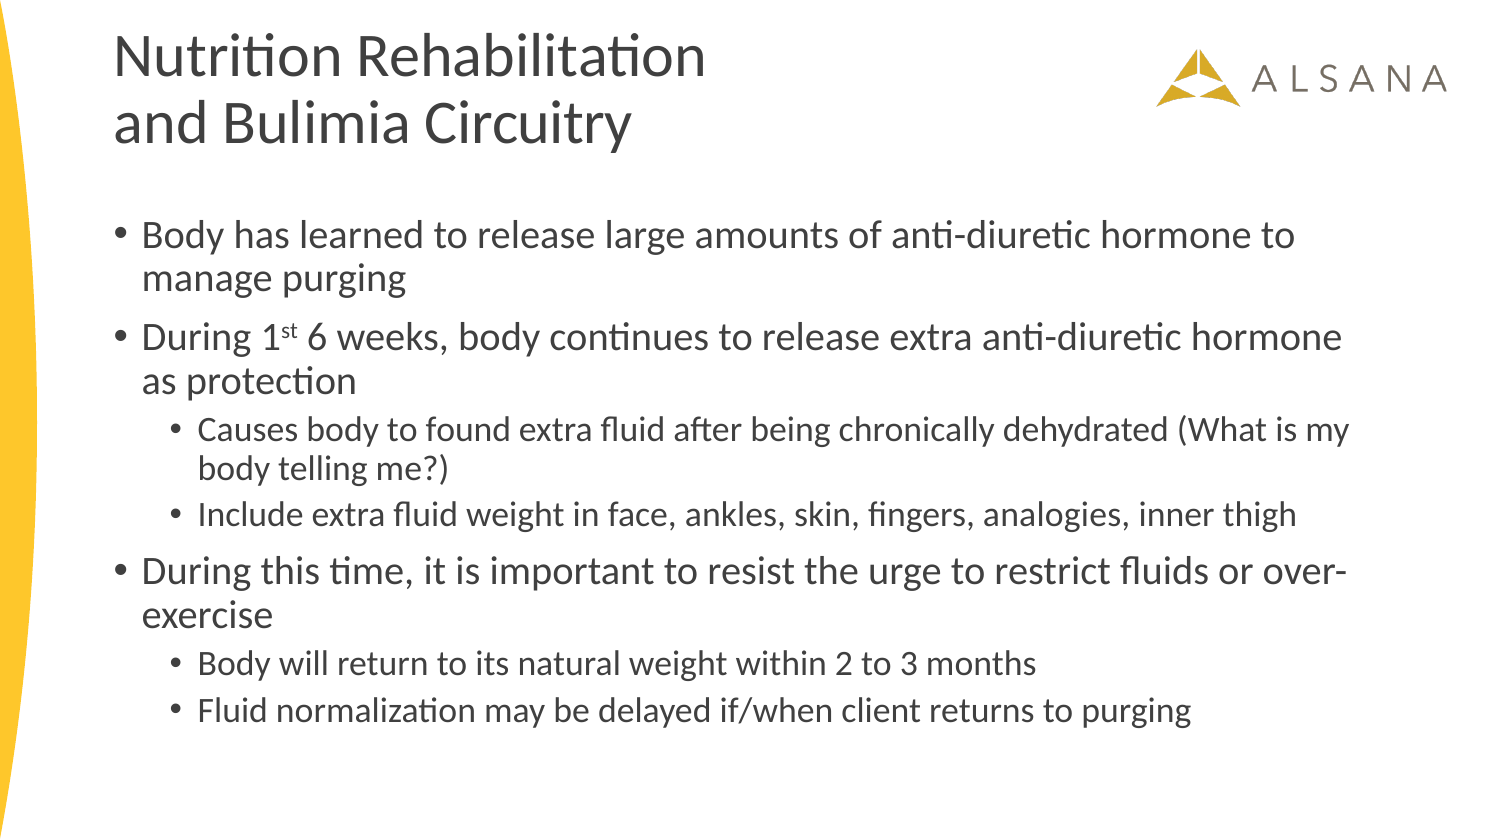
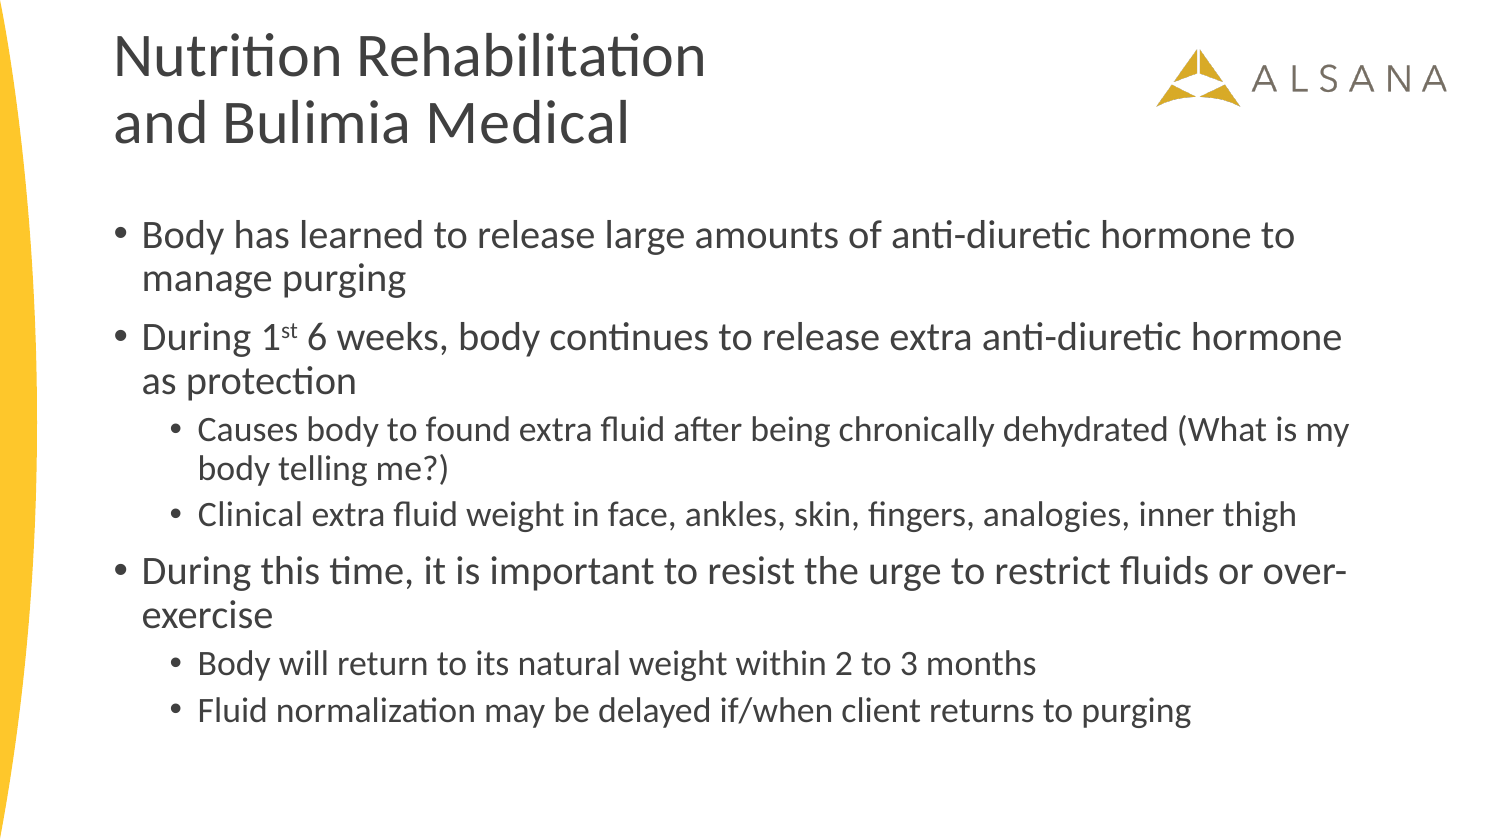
Circuitry: Circuitry -> Medical
Include: Include -> Clinical
